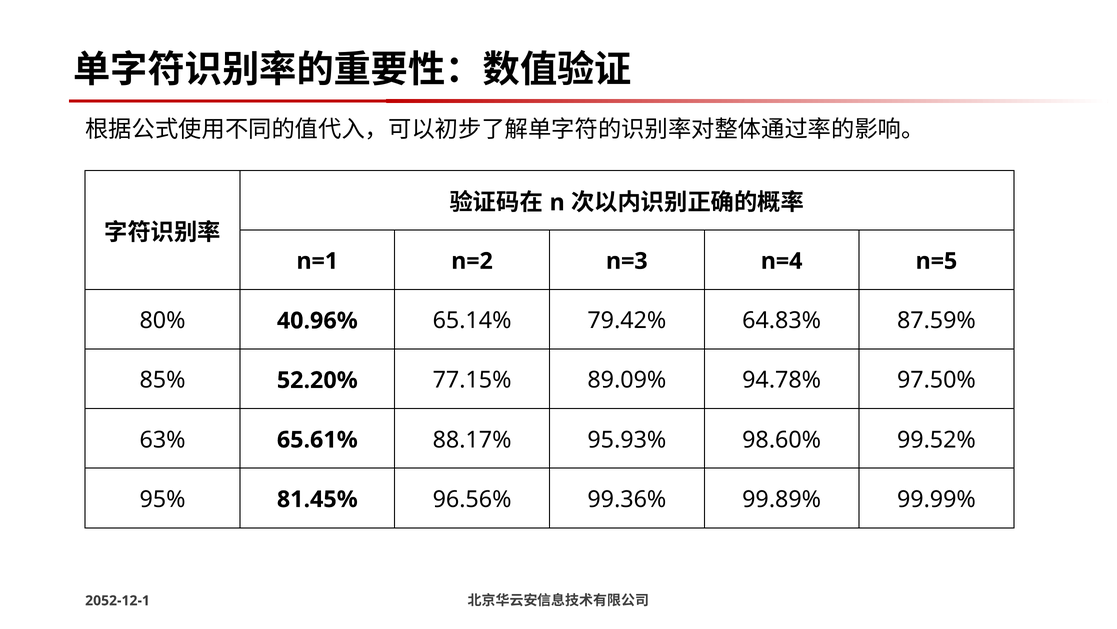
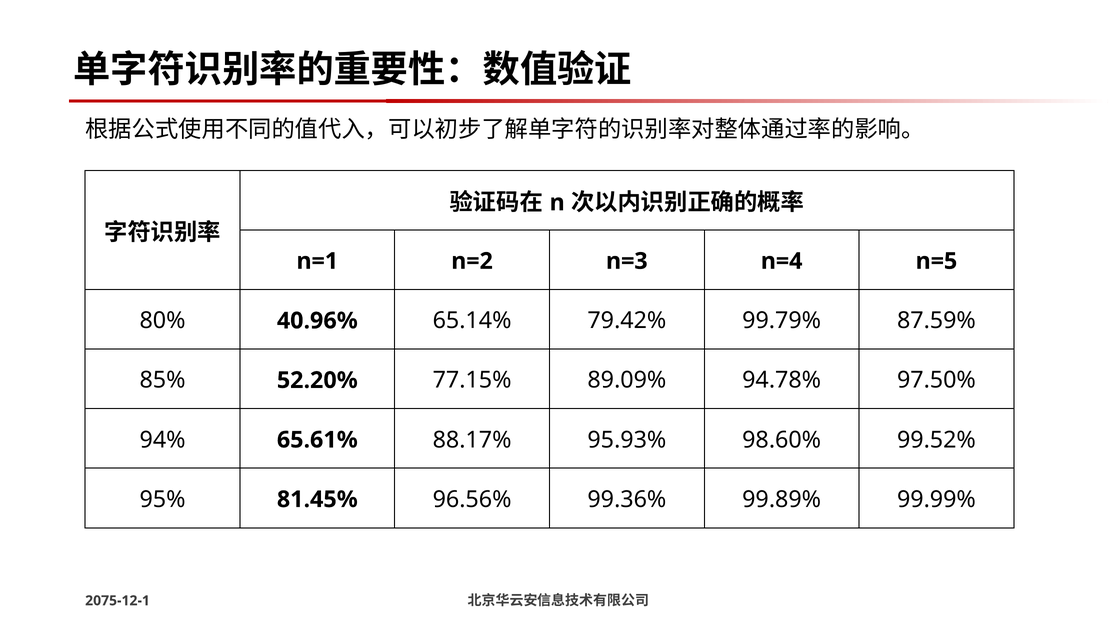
64.83%: 64.83% -> 99.79%
63%: 63% -> 94%
2052-12-1: 2052-12-1 -> 2075-12-1
